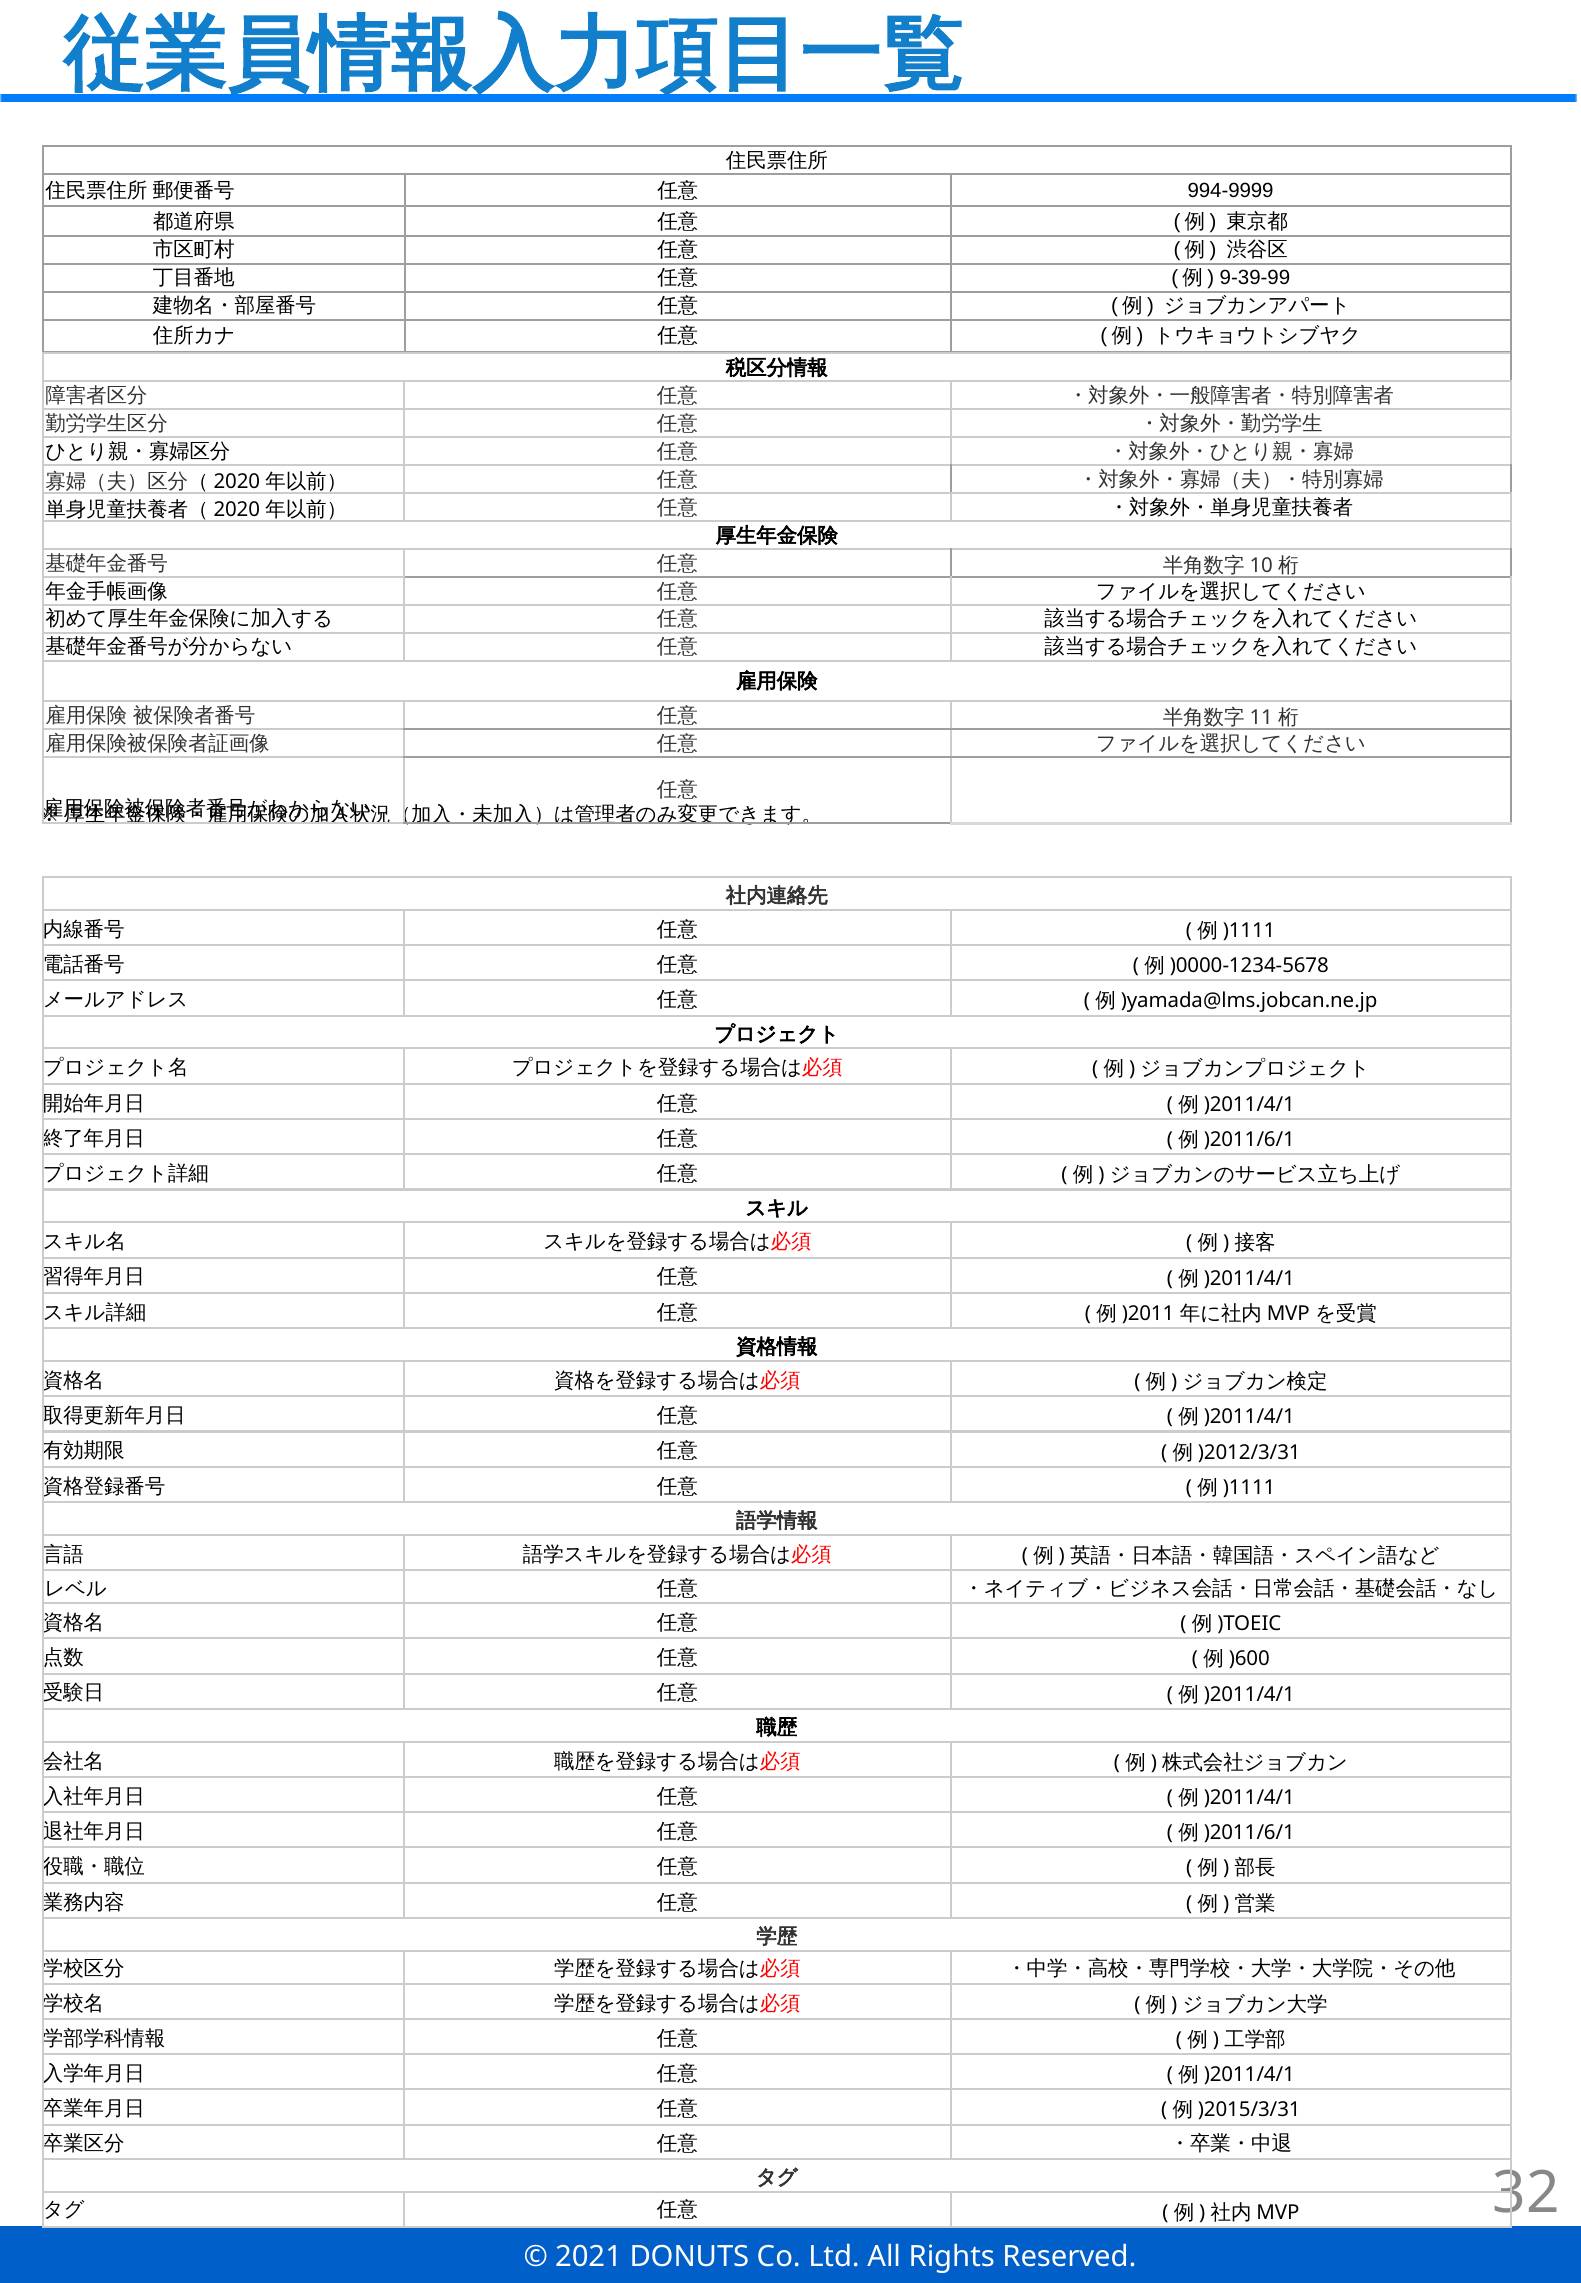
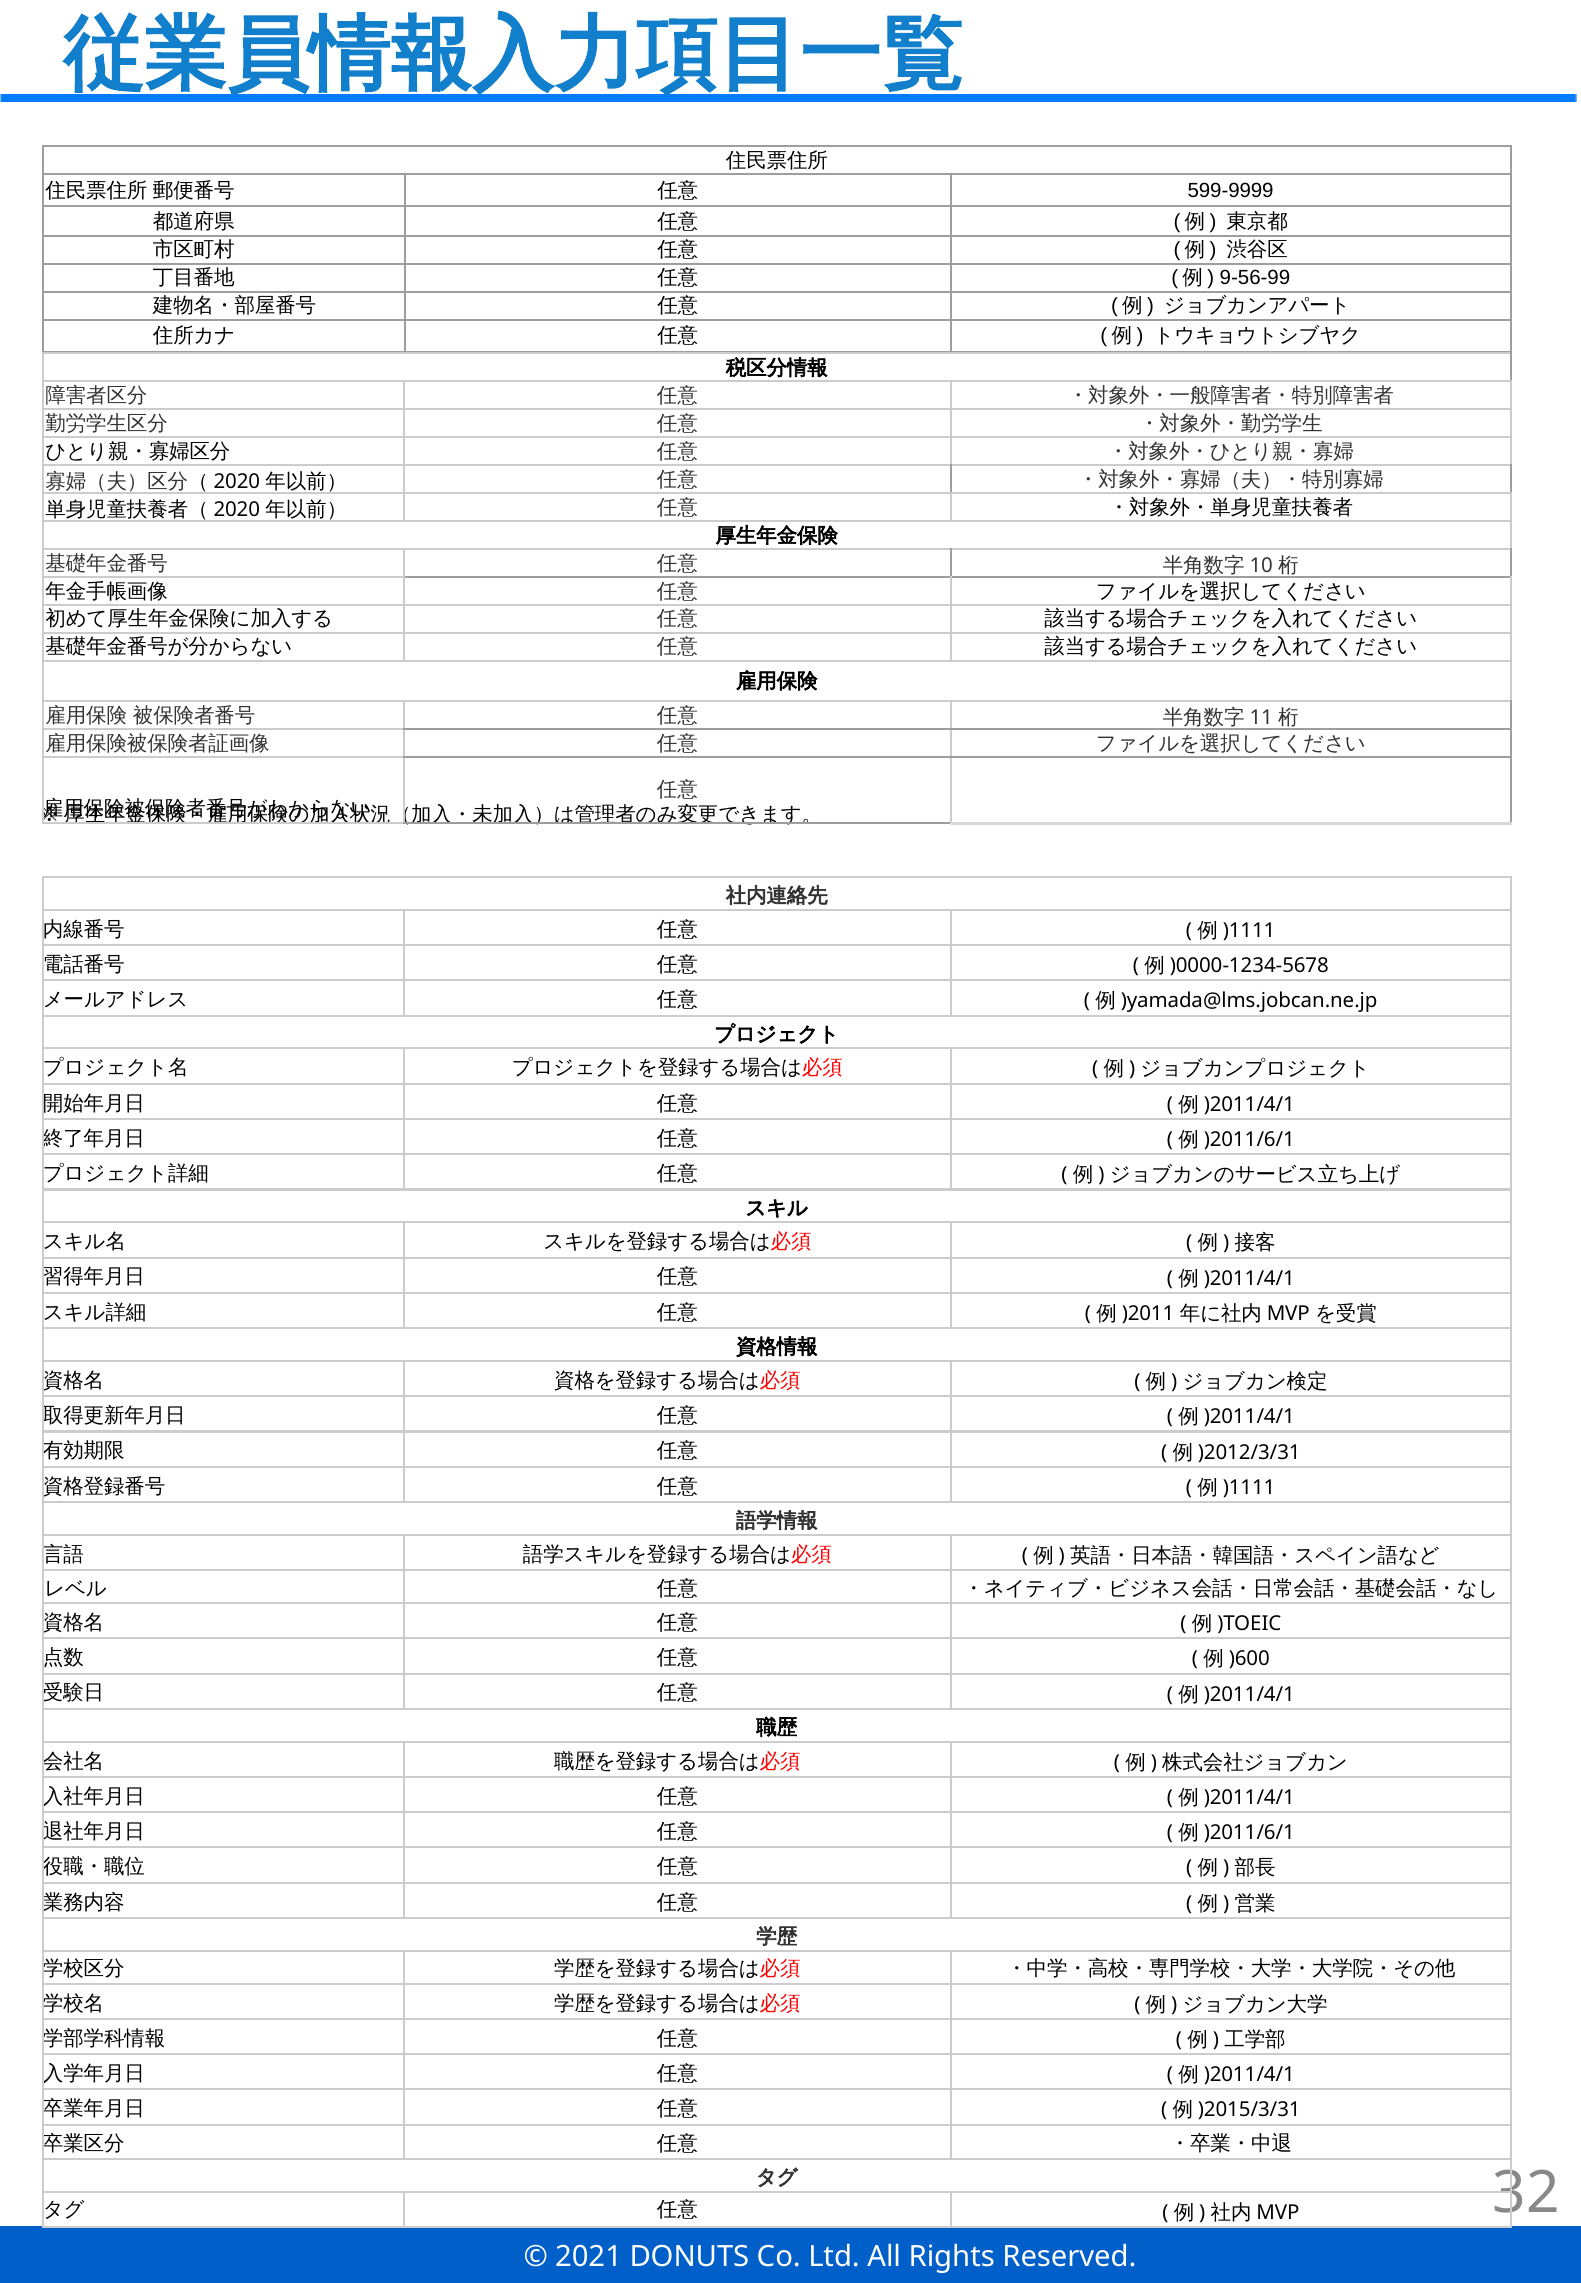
994-9999: 994-9999 -> 599-9999
9-39-99: 9-39-99 -> 9-56-99
